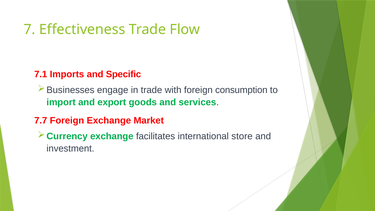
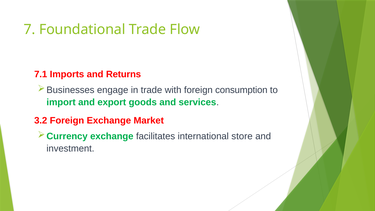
Effectiveness: Effectiveness -> Foundational
Specific: Specific -> Returns
7.7: 7.7 -> 3.2
